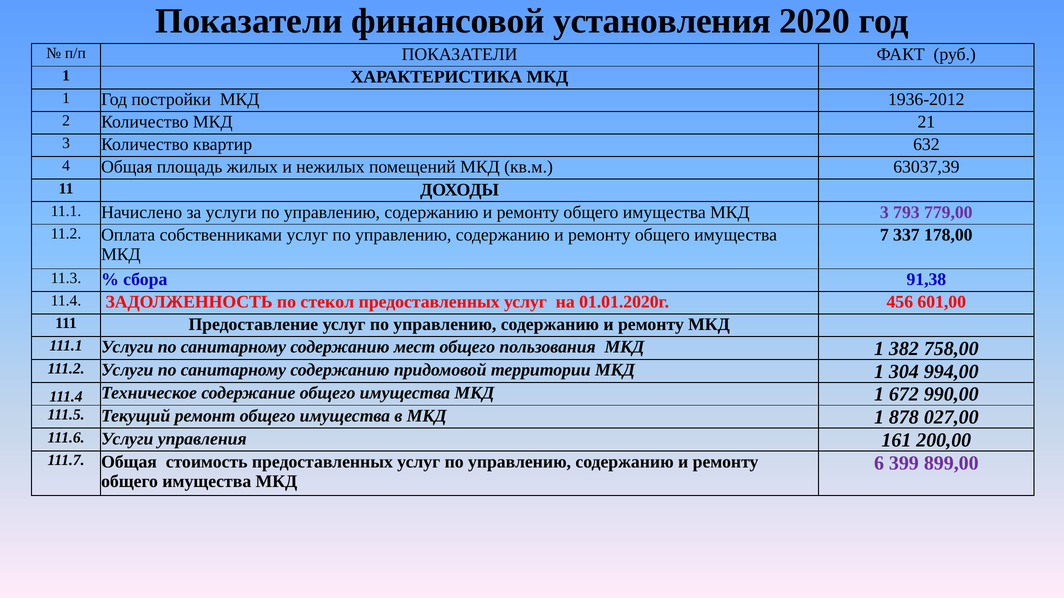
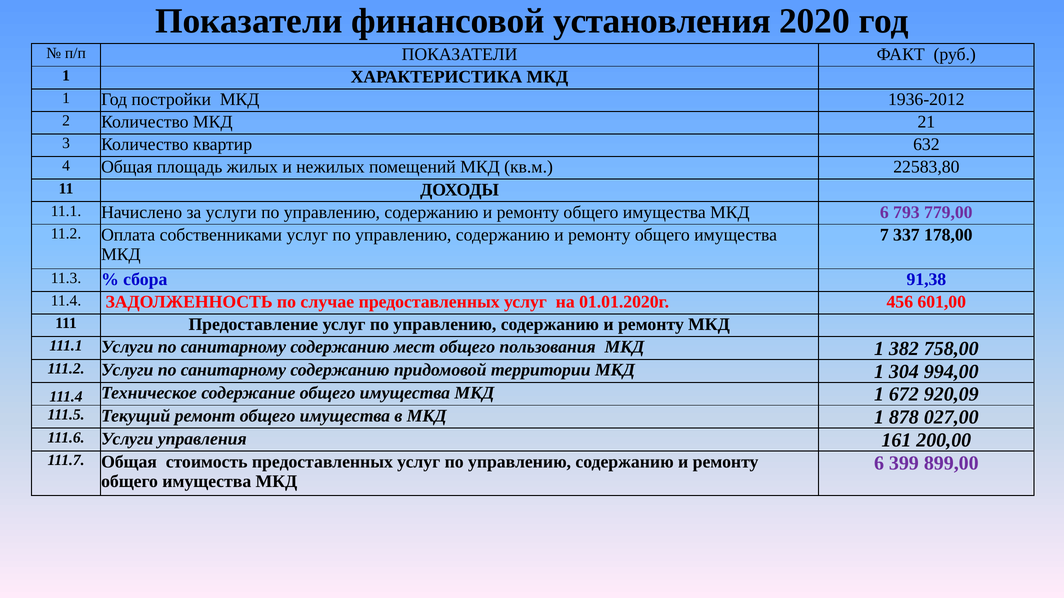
63037,39: 63037,39 -> 22583,80
3 at (884, 212): 3 -> 6
стекол: стекол -> случае
990,00: 990,00 -> 920,09
